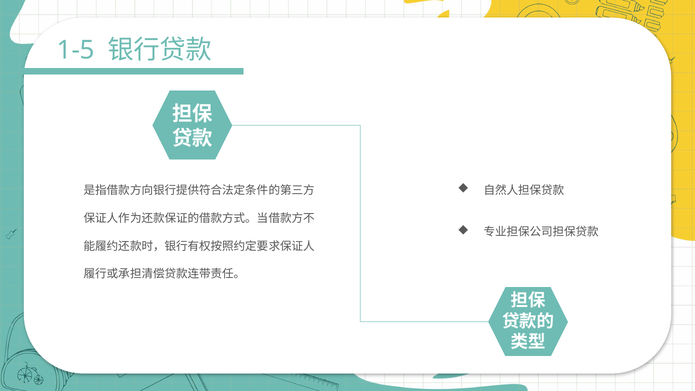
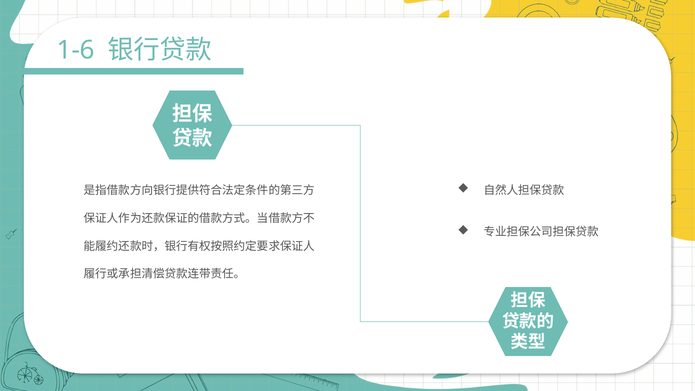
1-5: 1-5 -> 1-6
